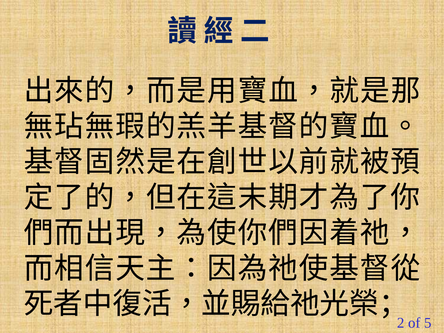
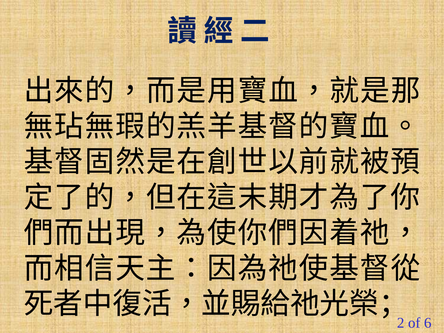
5: 5 -> 6
